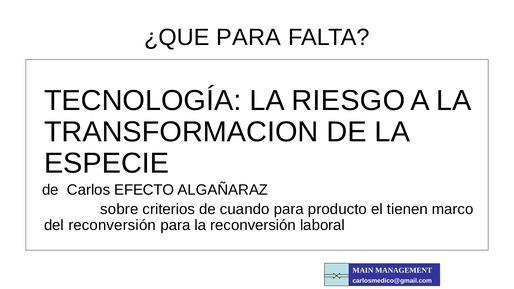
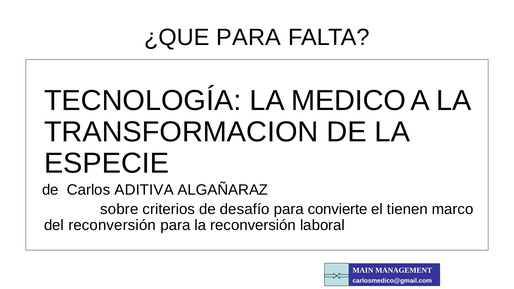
RIESGO: RIESGO -> MEDICO
EFECTO: EFECTO -> ADITIVA
cuando: cuando -> desafío
producto: producto -> convierte
